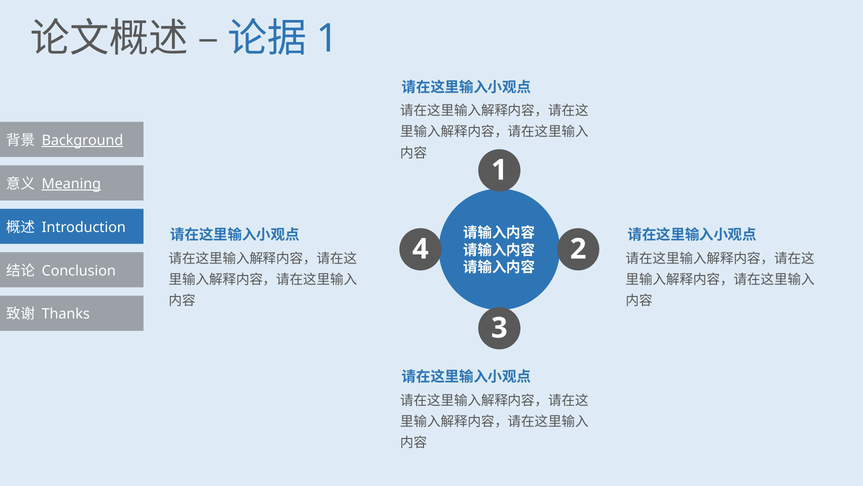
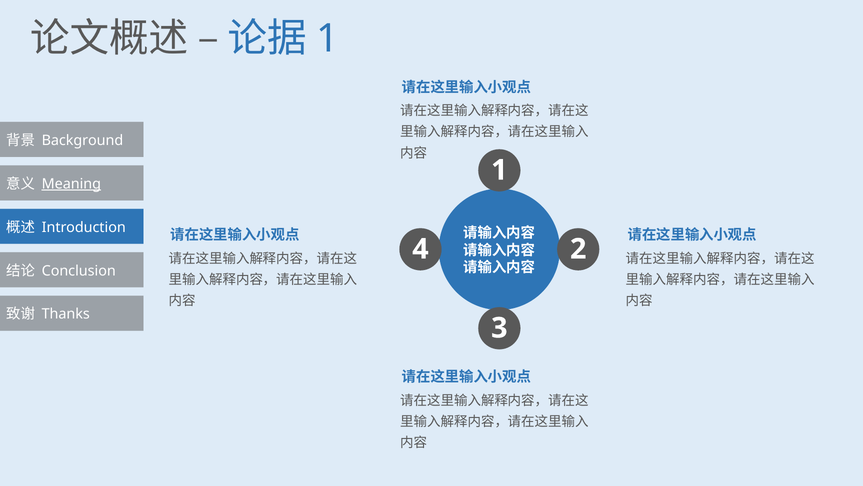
Background underline: present -> none
